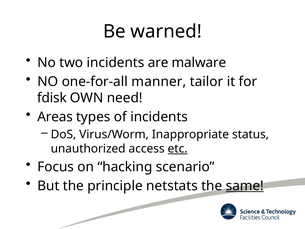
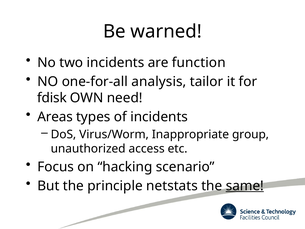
malware: malware -> function
manner: manner -> analysis
status: status -> group
etc underline: present -> none
